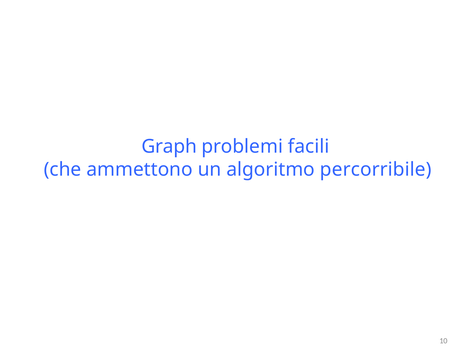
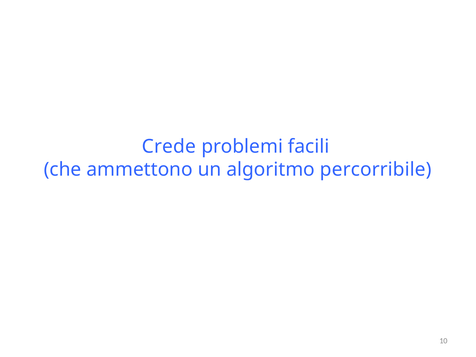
Graph: Graph -> Crede
